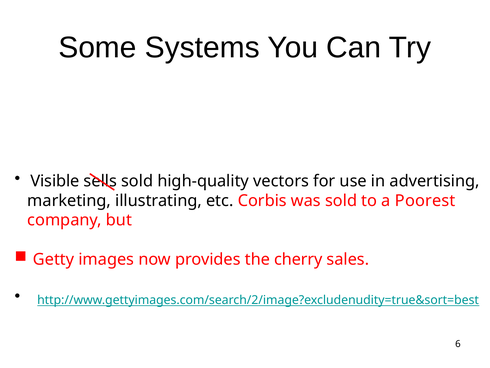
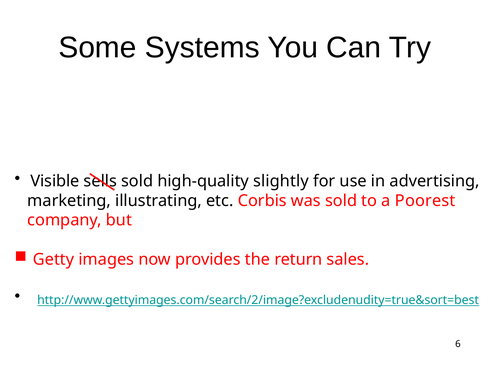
vectors: vectors -> slightly
cherry: cherry -> return
